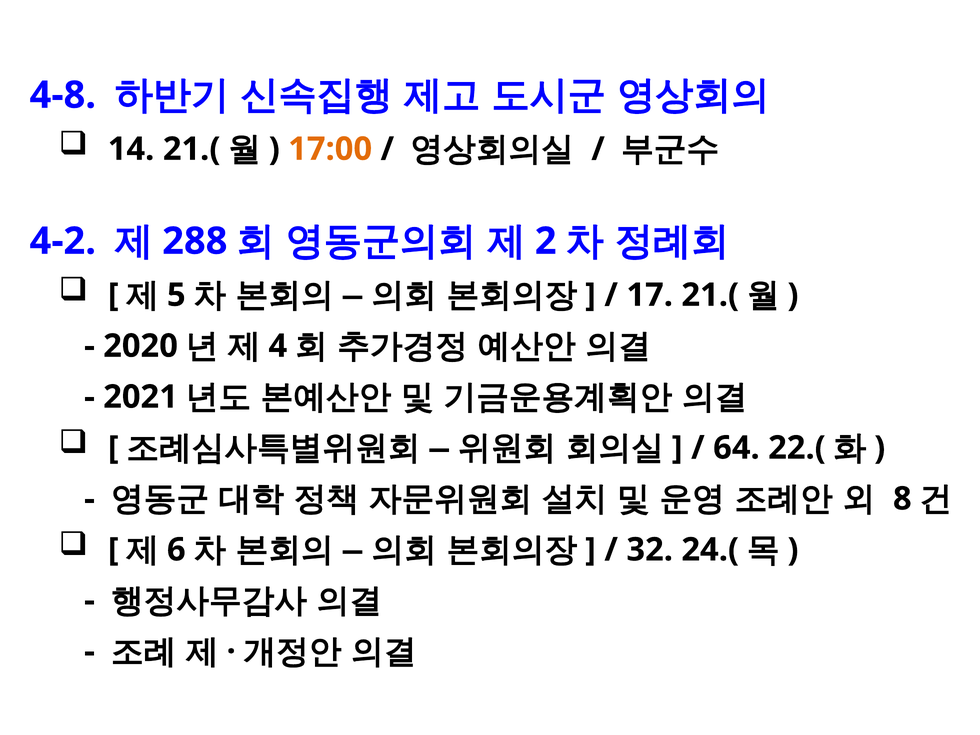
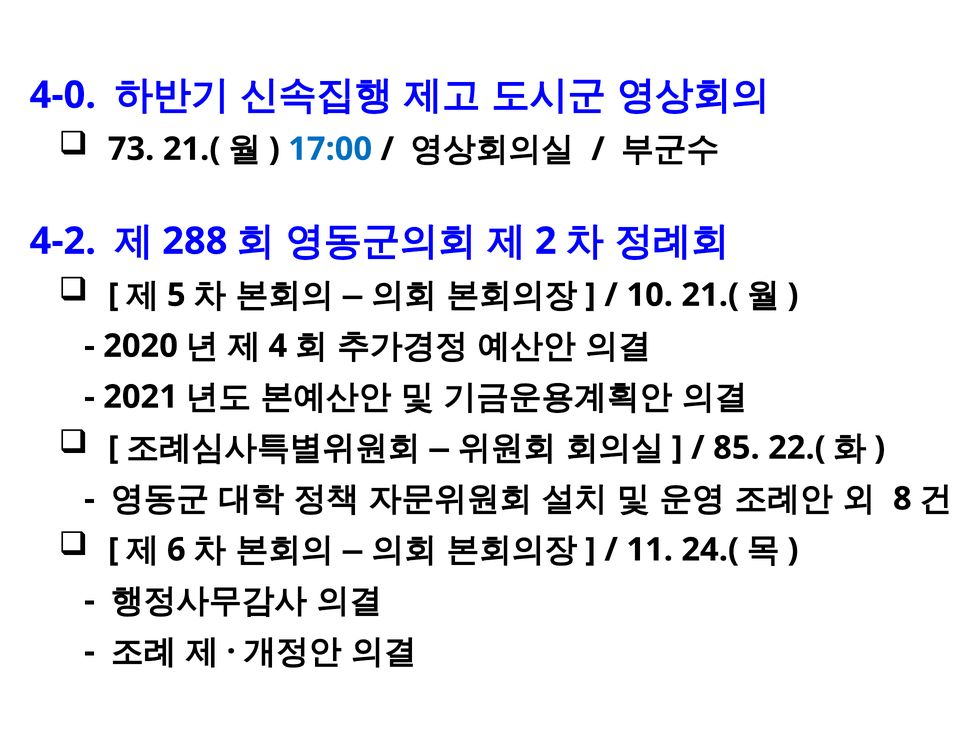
4-8: 4-8 -> 4-0
14: 14 -> 73
17:00 colour: orange -> blue
17: 17 -> 10
64: 64 -> 85
32: 32 -> 11
